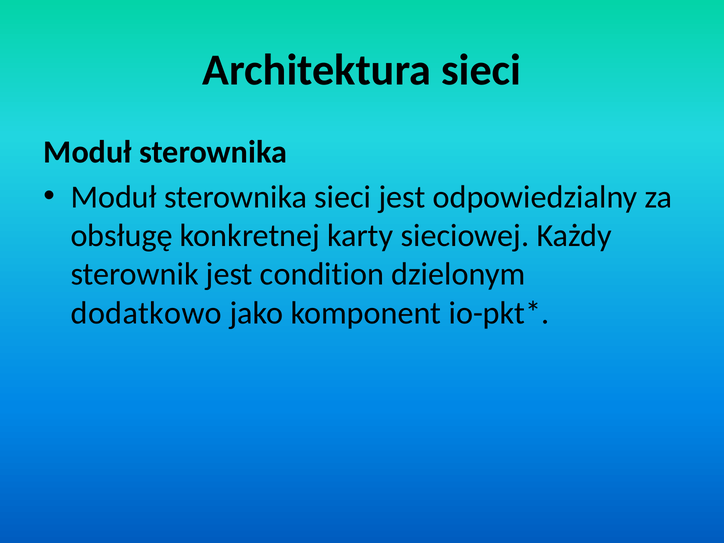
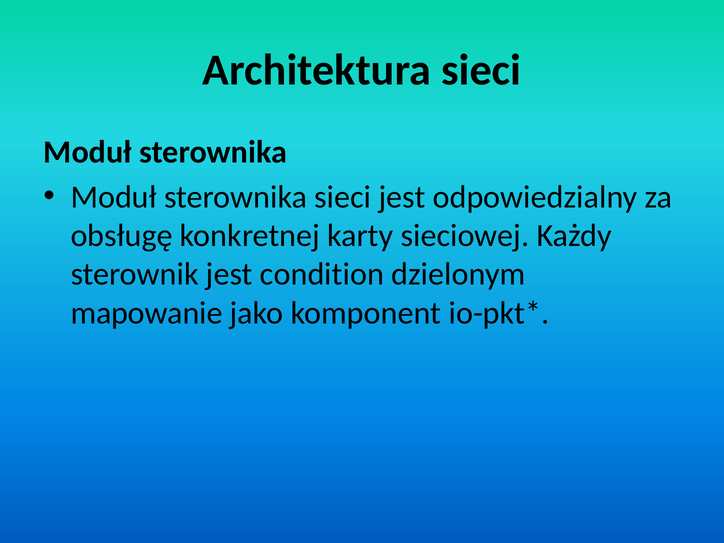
dodatkowo: dodatkowo -> mapowanie
